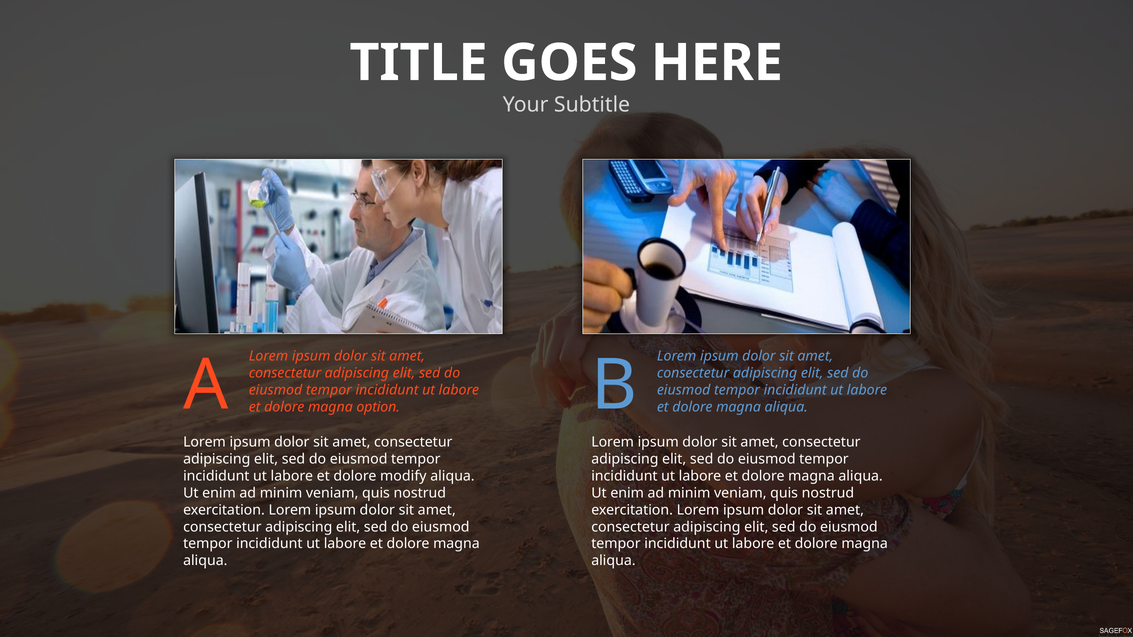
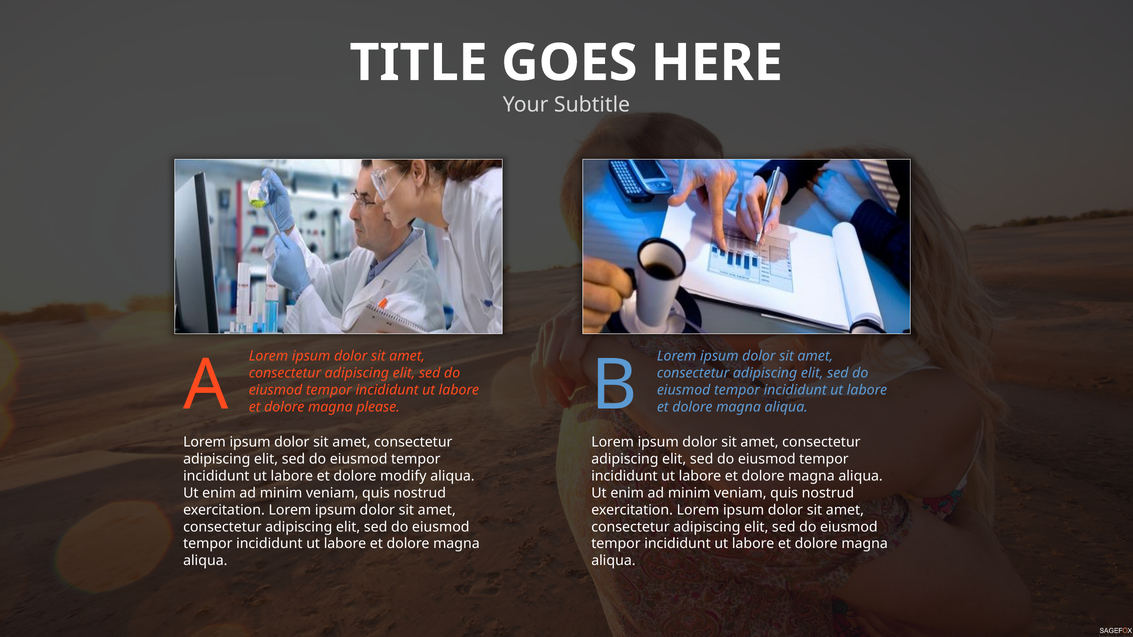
option: option -> please
